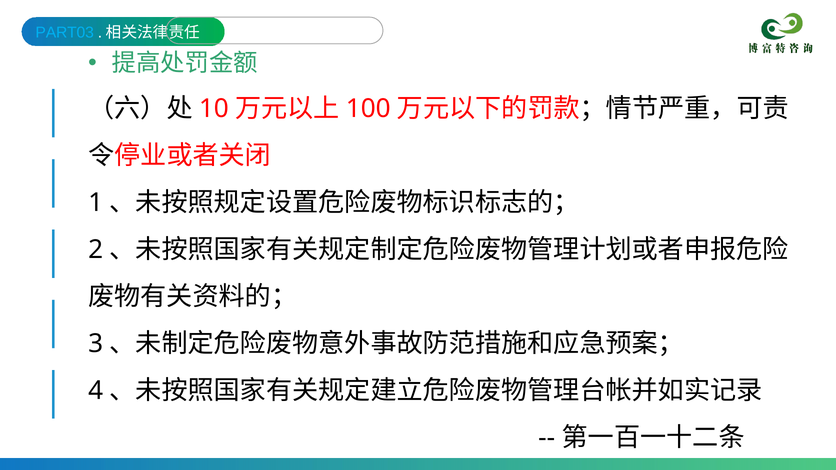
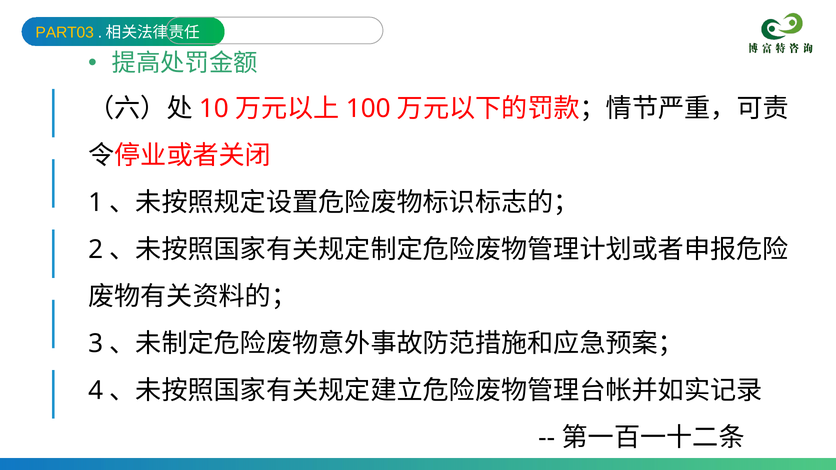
PART03 colour: light blue -> yellow
